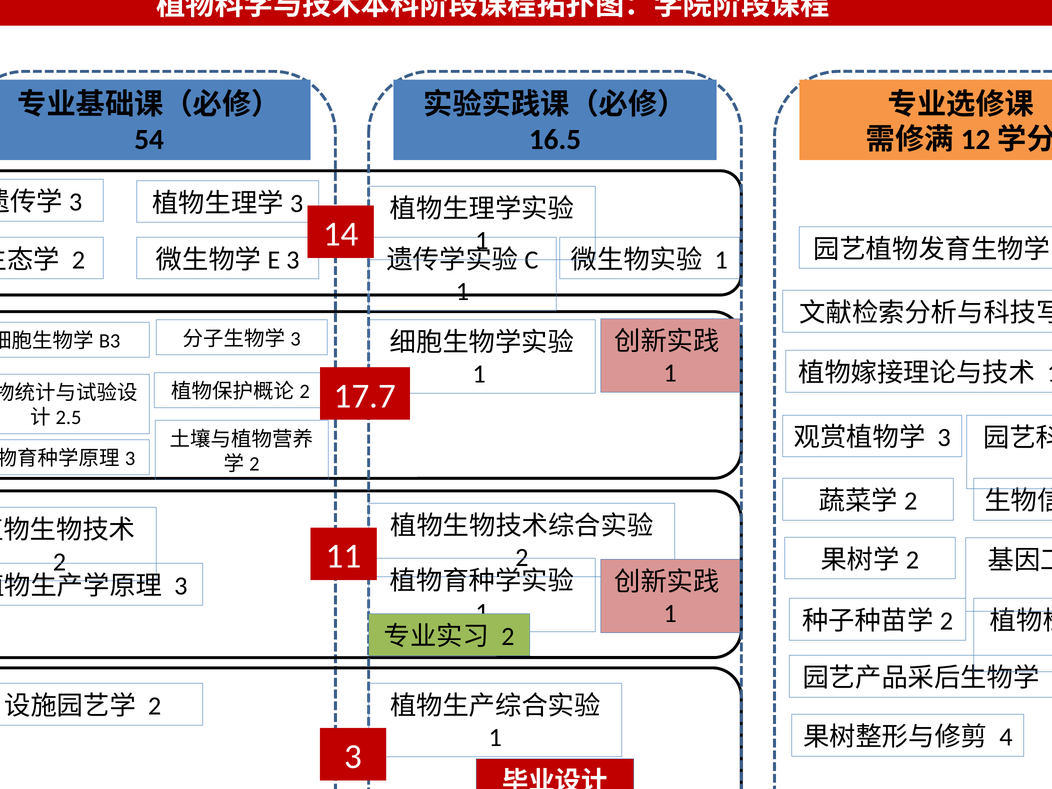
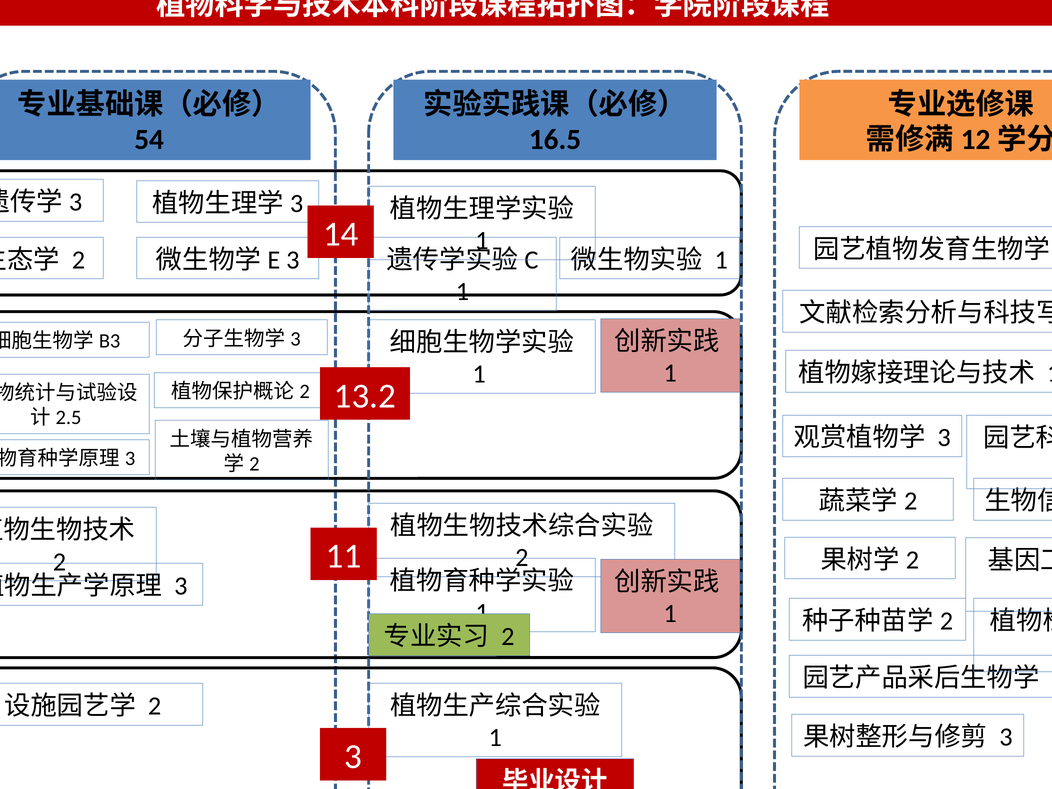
17.7: 17.7 -> 13.2
4 at (1006, 737): 4 -> 3
